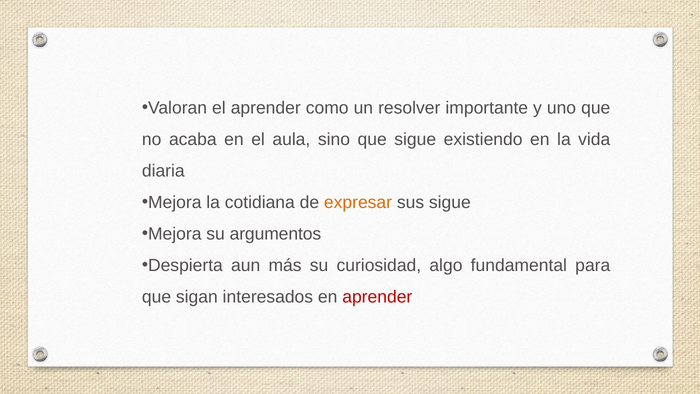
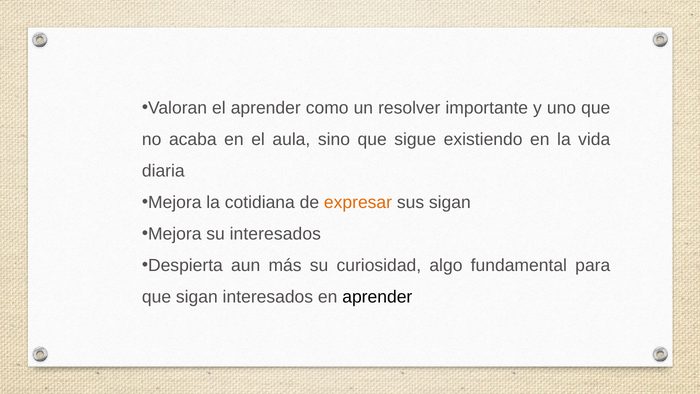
sus sigue: sigue -> sigan
su argumentos: argumentos -> interesados
aprender at (377, 297) colour: red -> black
